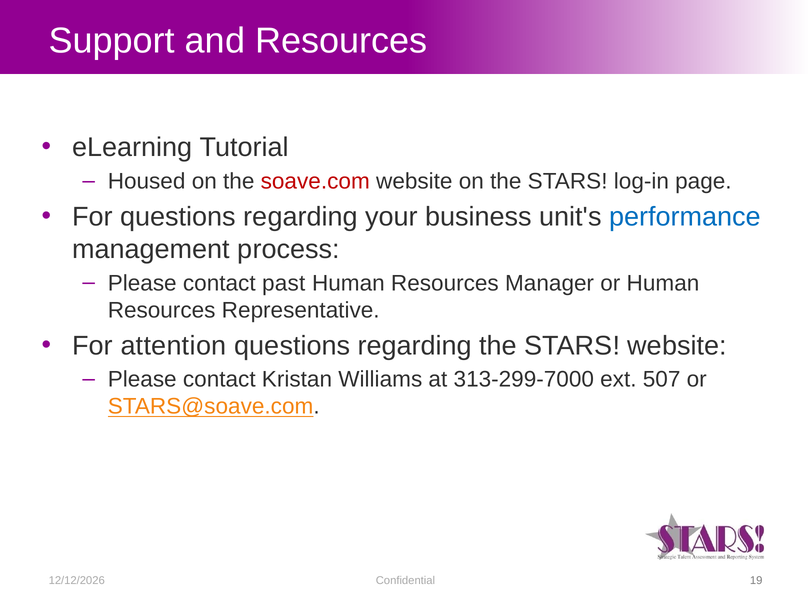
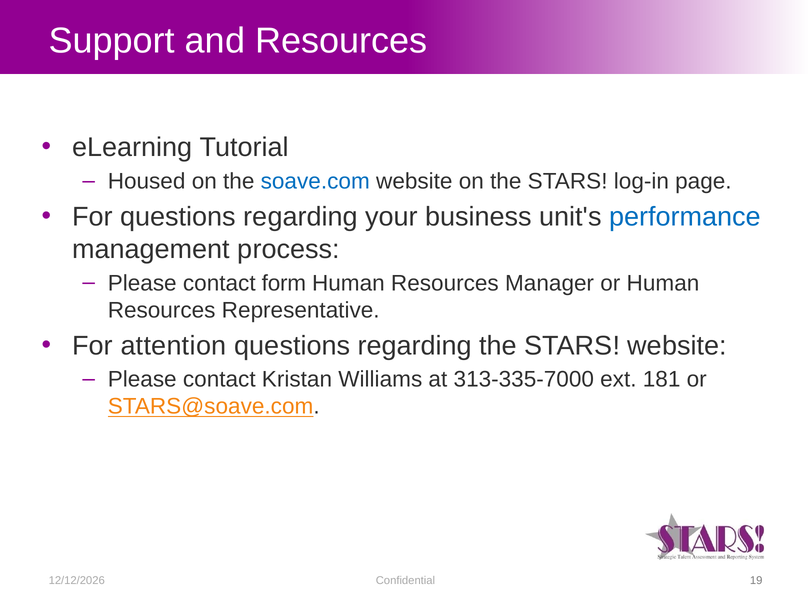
soave.com colour: red -> blue
past: past -> form
313-299-7000: 313-299-7000 -> 313-335-7000
507: 507 -> 181
